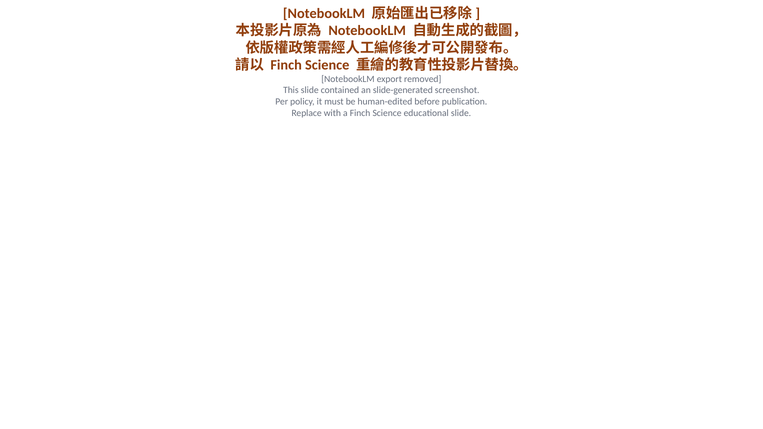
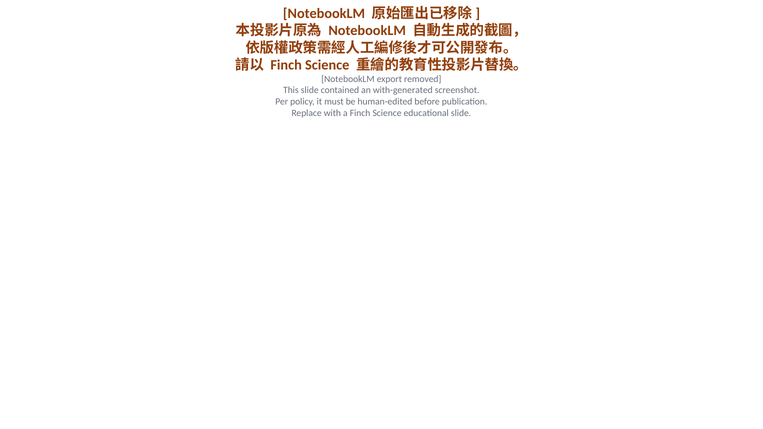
slide-generated: slide-generated -> with-generated
